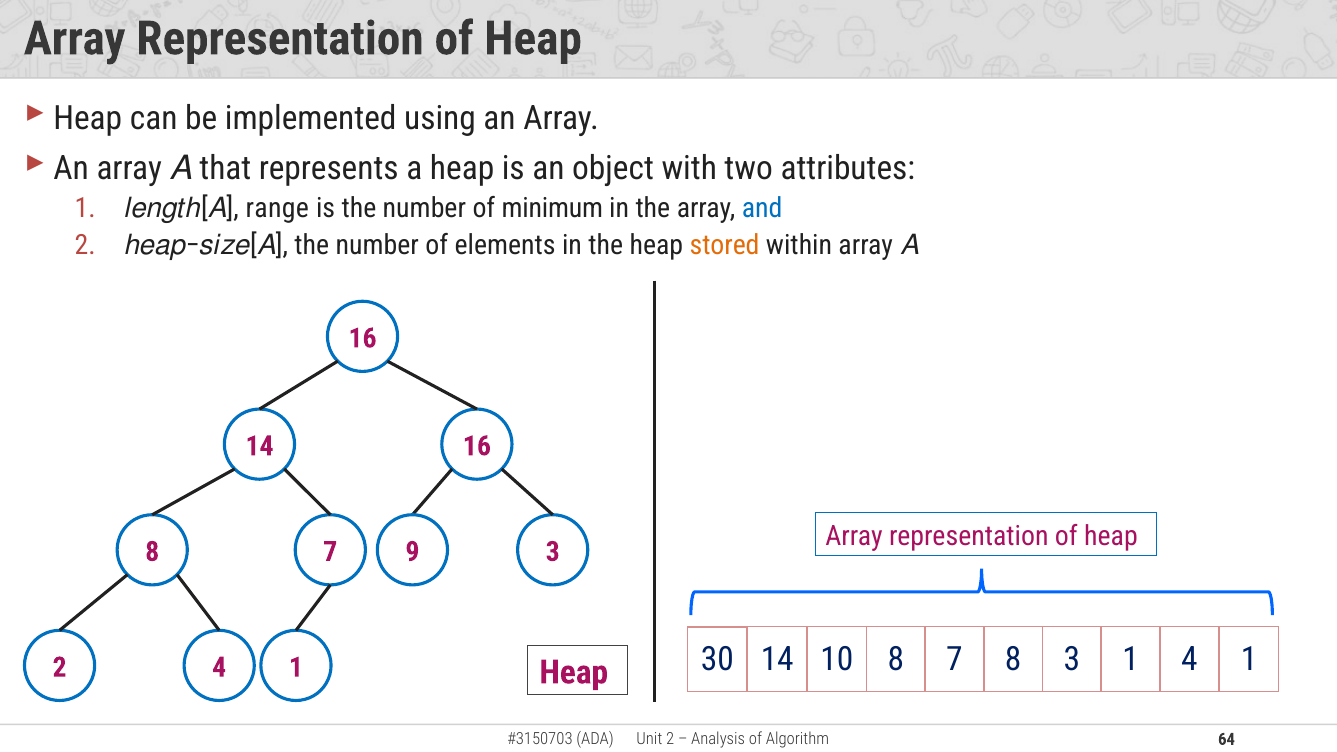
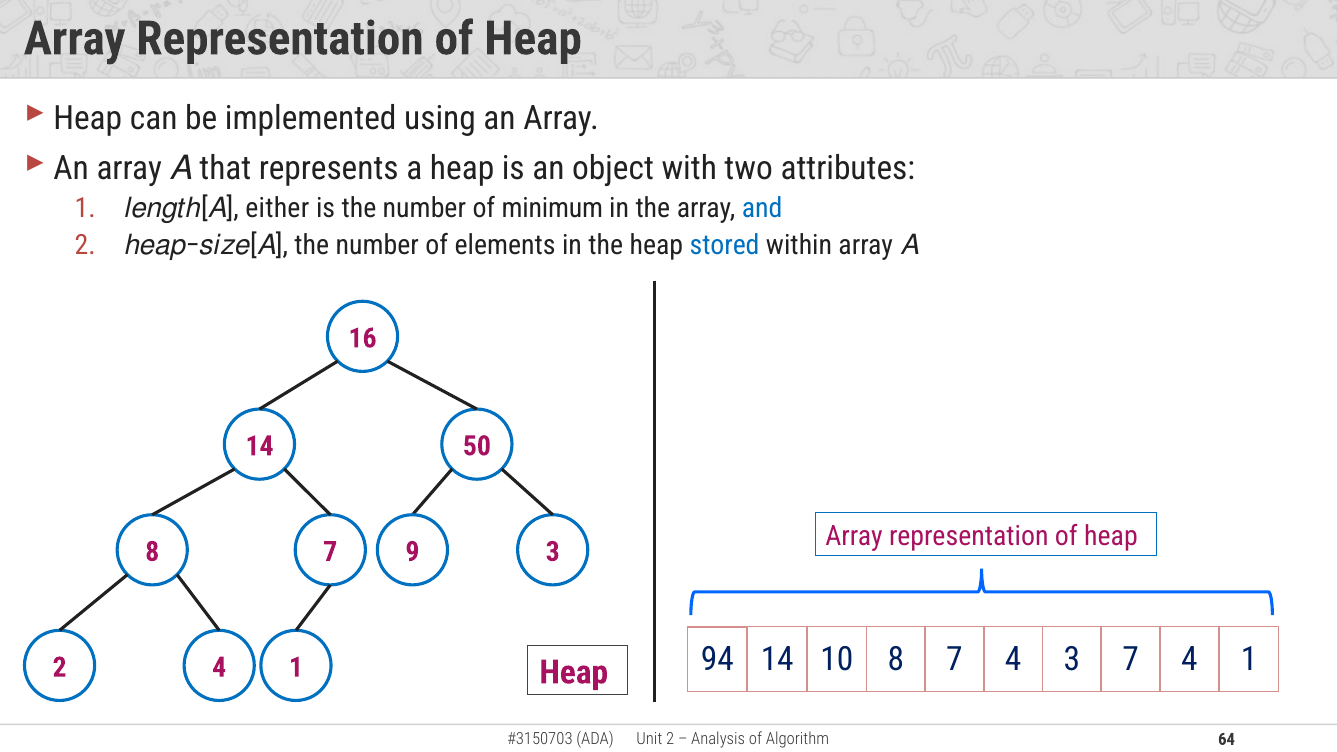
range: range -> either
stored colour: orange -> blue
14 16: 16 -> 50
30: 30 -> 94
8 7 8: 8 -> 4
3 1: 1 -> 7
